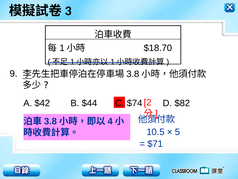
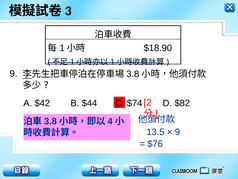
$18.70: $18.70 -> $18.90
10.5: 10.5 -> 13.5
5 at (178, 132): 5 -> 9
$71: $71 -> $76
